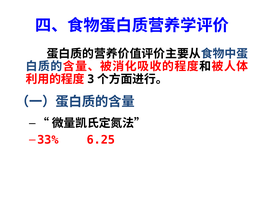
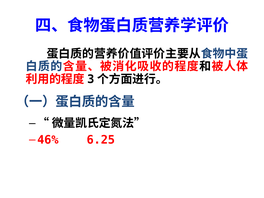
33%: 33% -> 46%
